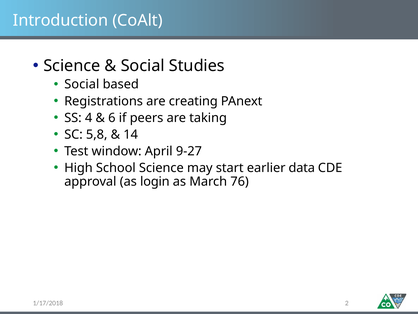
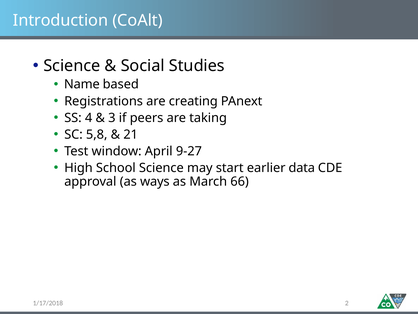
Social at (82, 84): Social -> Name
6: 6 -> 3
14: 14 -> 21
login: login -> ways
76: 76 -> 66
